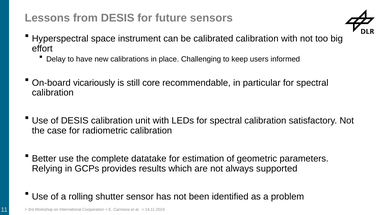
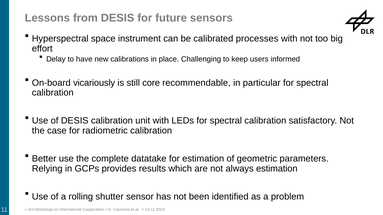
calibrated calibration: calibration -> processes
always supported: supported -> estimation
